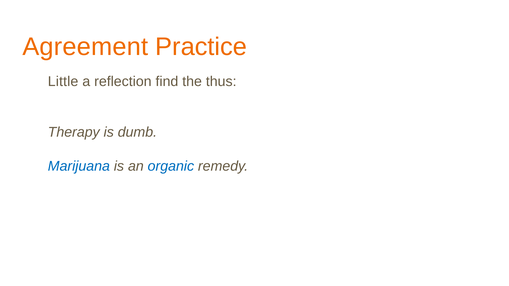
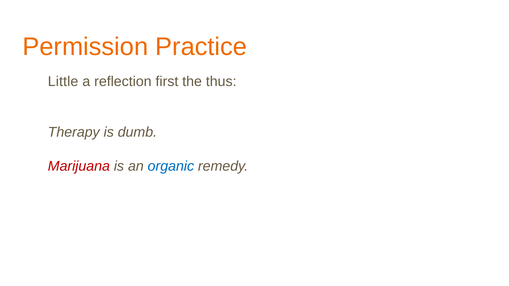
Agreement: Agreement -> Permission
find: find -> first
Marijuana colour: blue -> red
